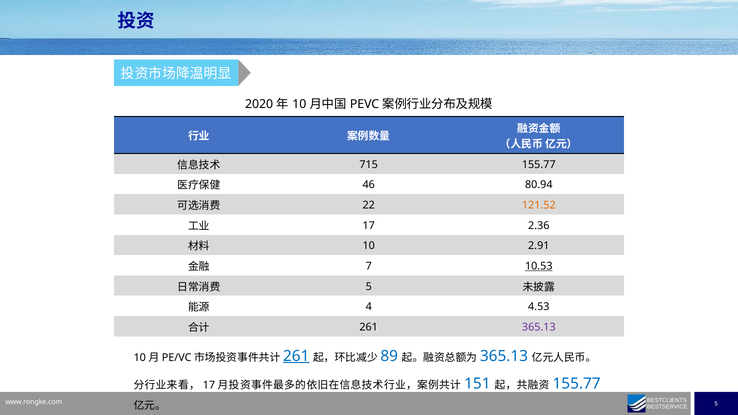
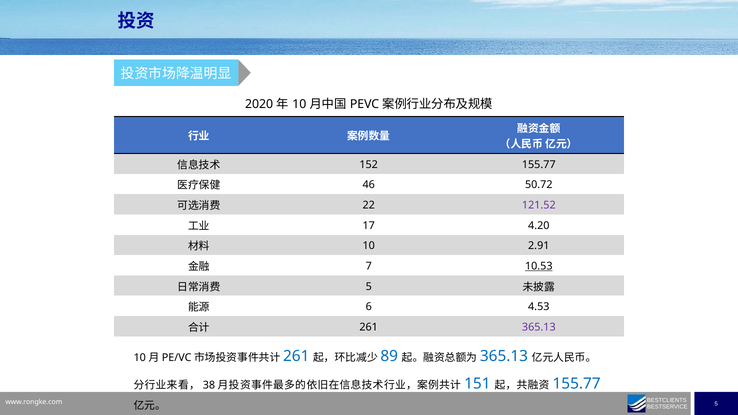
715: 715 -> 152
80.94: 80.94 -> 50.72
121.52 colour: orange -> purple
2.36: 2.36 -> 4.20
4: 4 -> 6
261 at (296, 356) underline: present -> none
17 at (209, 385): 17 -> 38
